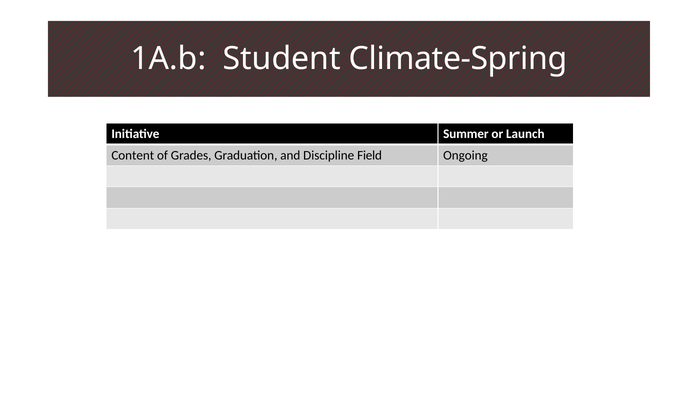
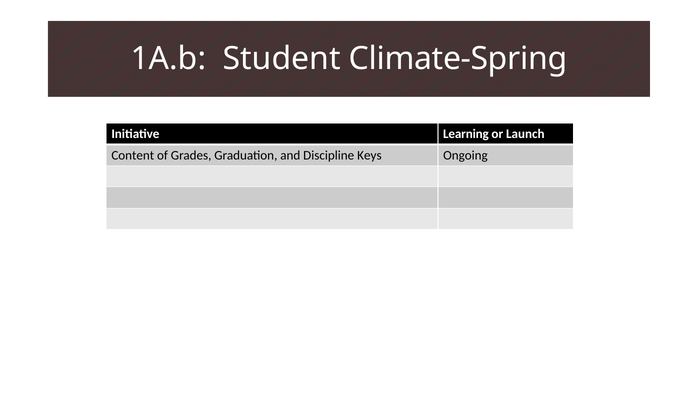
Summer: Summer -> Learning
Field: Field -> Keys
